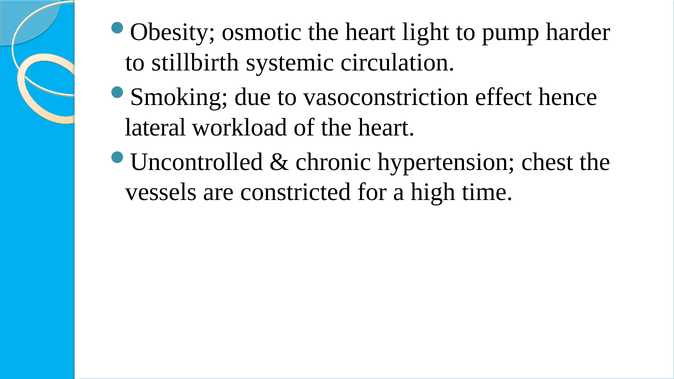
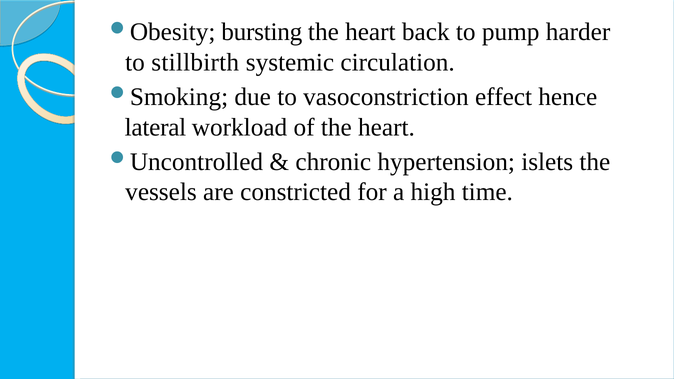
osmotic: osmotic -> bursting
light: light -> back
chest: chest -> islets
